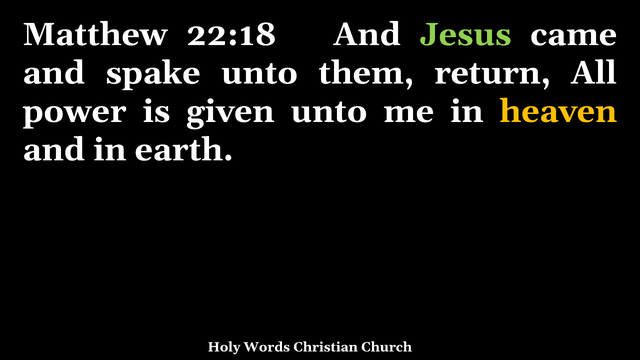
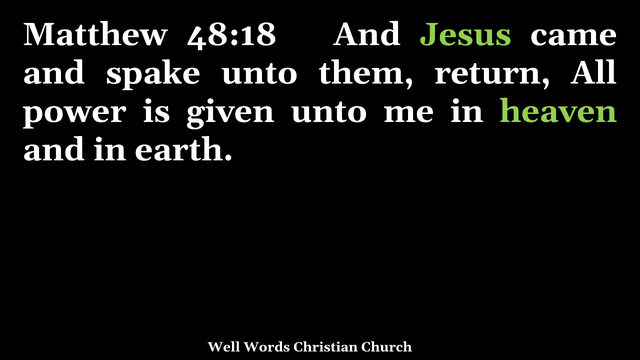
22:18: 22:18 -> 48:18
heaven colour: yellow -> light green
Holy: Holy -> Well
